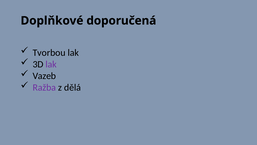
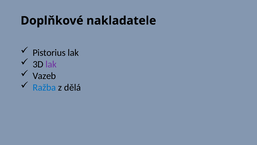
doporučená: doporučená -> nakladatele
Tvorbou: Tvorbou -> Pistorius
Ražba colour: purple -> blue
